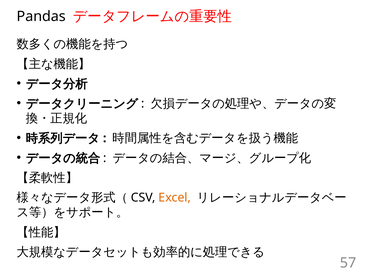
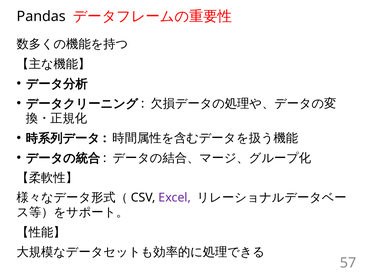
Excel colour: orange -> purple
